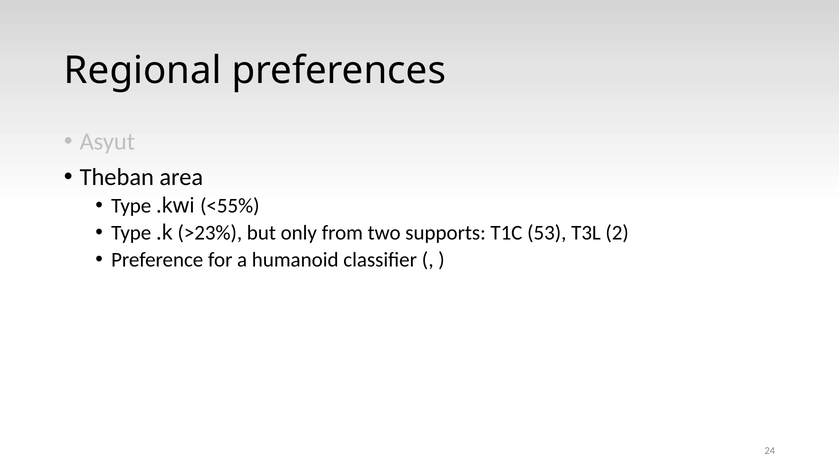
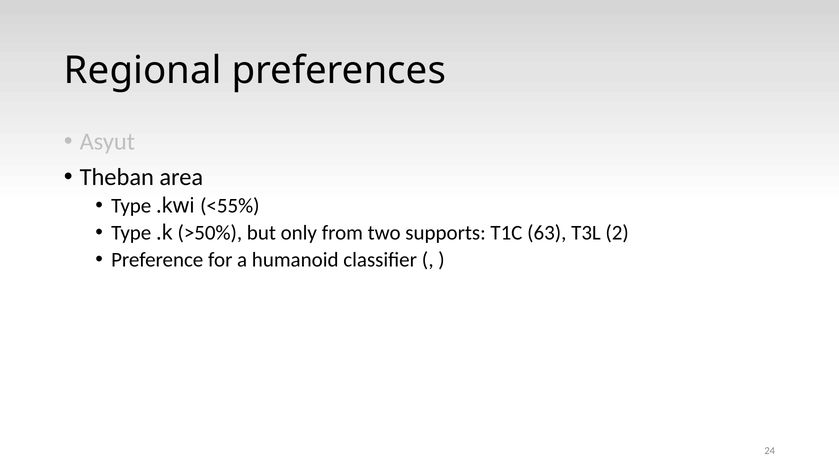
>23%: >23% -> >50%
53: 53 -> 63
